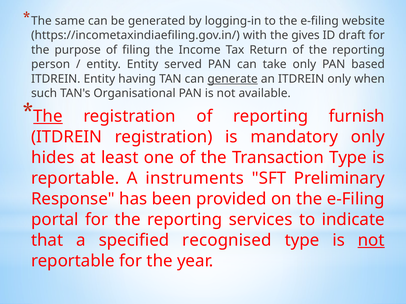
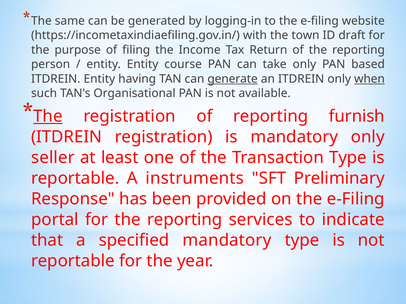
gives: gives -> town
served: served -> course
when underline: none -> present
hides: hides -> seller
specified recognised: recognised -> mandatory
not at (371, 241) underline: present -> none
